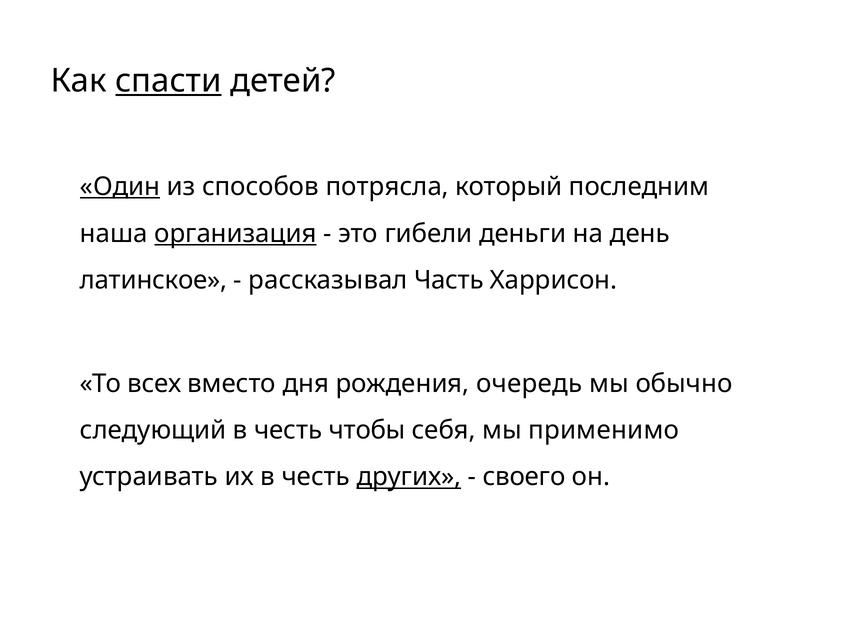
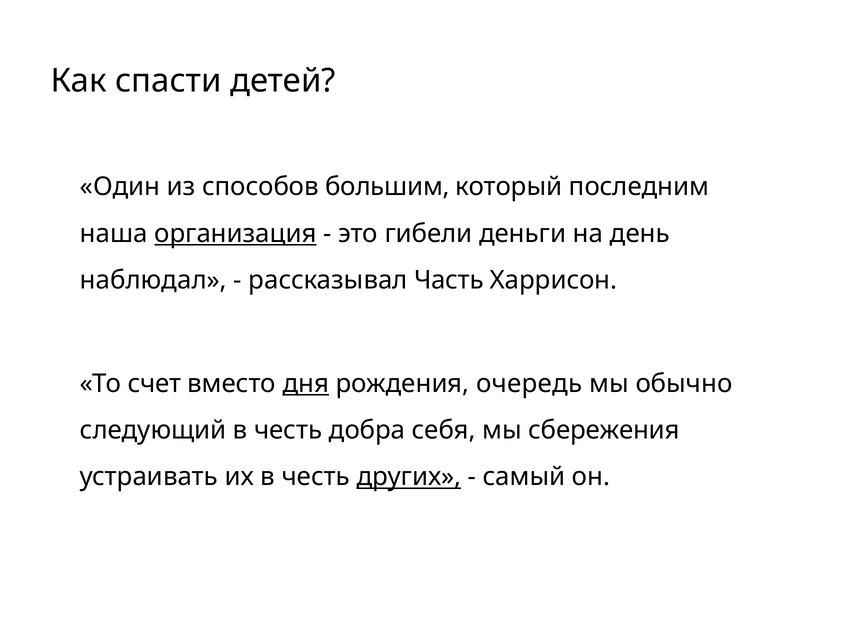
спасти underline: present -> none
Один underline: present -> none
потрясла: потрясла -> большим
латинское: латинское -> наблюдал
всех: всех -> счет
дня underline: none -> present
чтобы: чтобы -> добра
применимо: применимо -> сбережения
своего: своего -> самый
